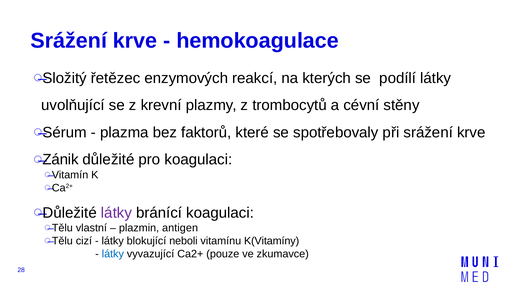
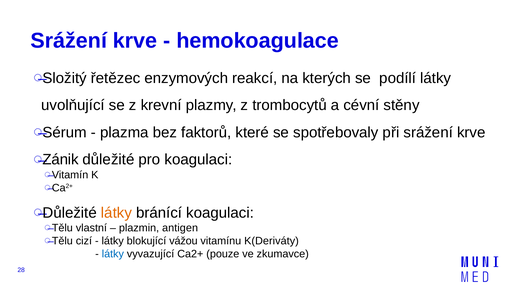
látky at (116, 213) colour: purple -> orange
neboli: neboli -> vážou
K(Vitamíny: K(Vitamíny -> K(Deriváty
